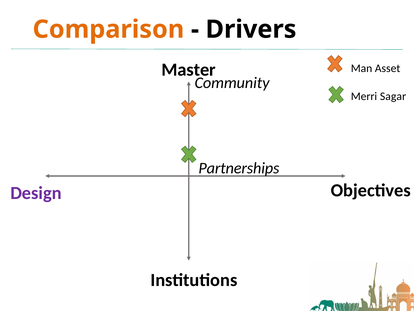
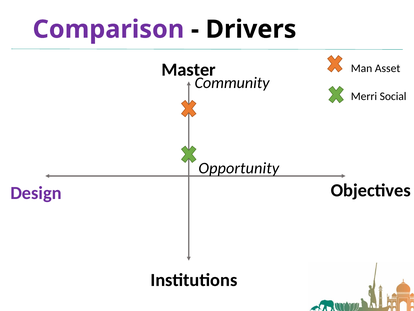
Comparison colour: orange -> purple
Sagar: Sagar -> Social
Partnerships: Partnerships -> Opportunity
